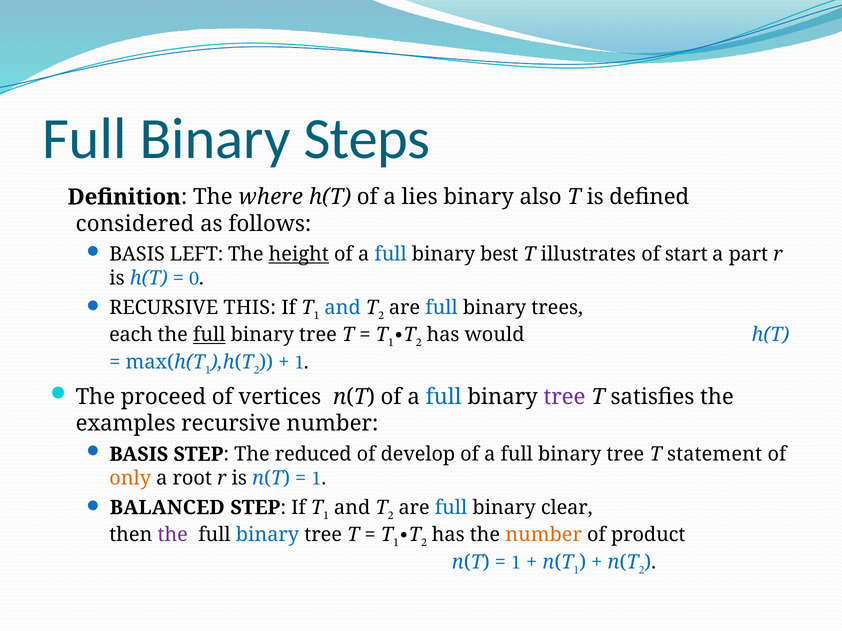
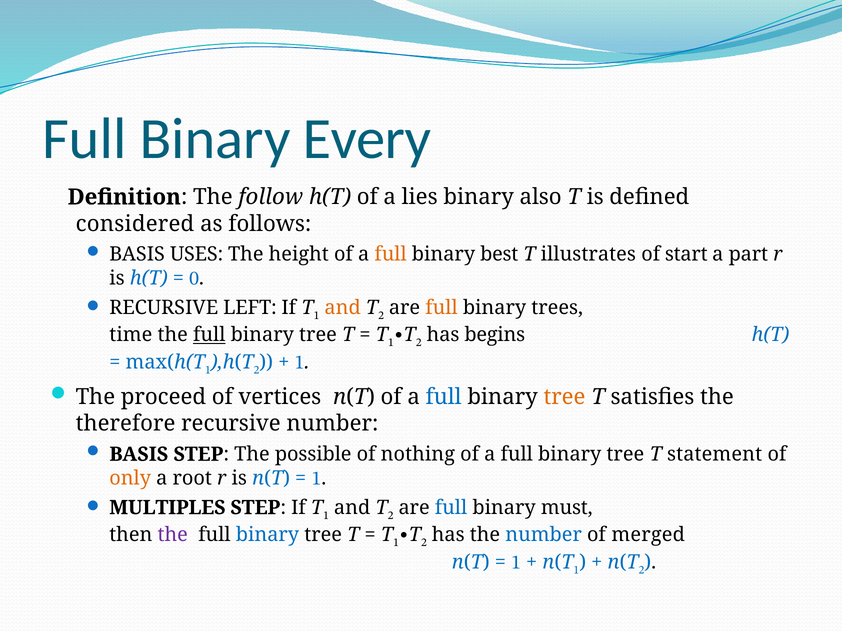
Steps: Steps -> Every
where: where -> follow
LEFT: LEFT -> USES
height underline: present -> none
full at (391, 255) colour: blue -> orange
THIS: THIS -> LEFT
and at (343, 308) colour: blue -> orange
full at (441, 308) colour: blue -> orange
each: each -> time
would: would -> begins
tree at (564, 397) colour: purple -> orange
examples: examples -> therefore
reduced: reduced -> possible
develop: develop -> nothing
BALANCED: BALANCED -> MULTIPLES
clear: clear -> must
number at (544, 535) colour: orange -> blue
product: product -> merged
